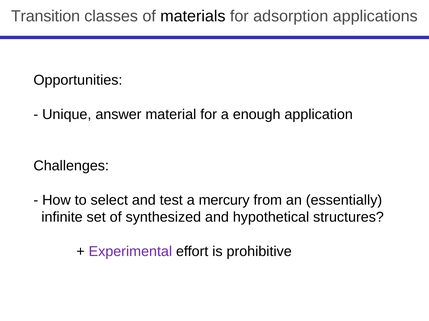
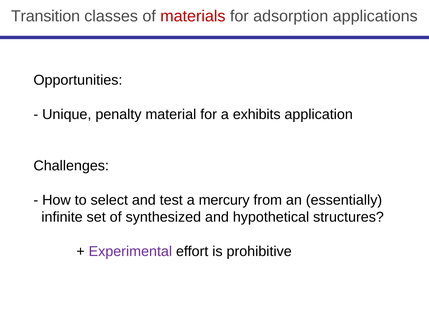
materials colour: black -> red
answer: answer -> penalty
enough: enough -> exhibits
